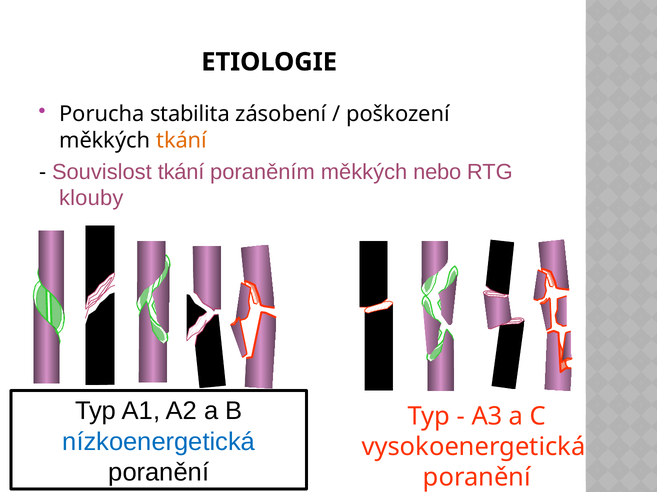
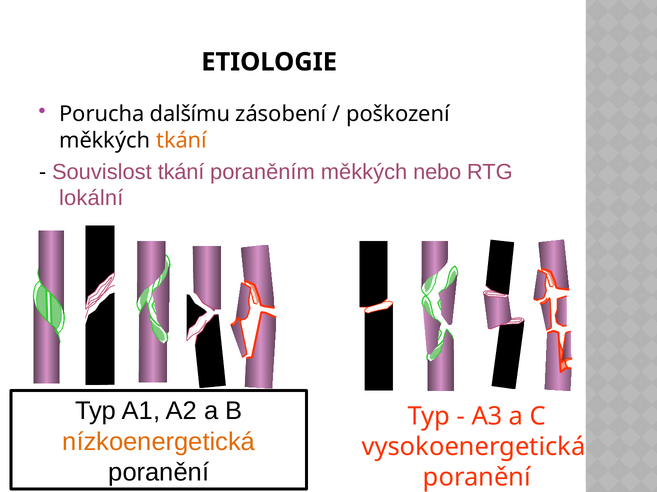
stabilita: stabilita -> dalšímu
klouby: klouby -> lokální
nízkoenergetická colour: blue -> orange
